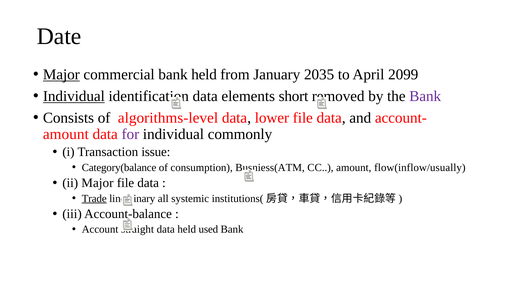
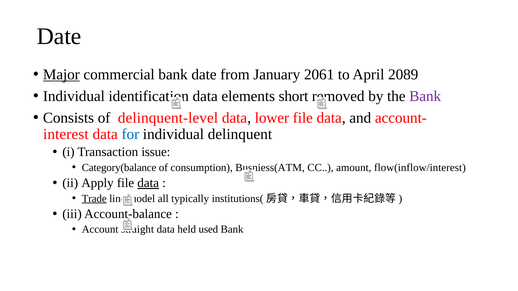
bank held: held -> date
2035: 2035 -> 2061
2099: 2099 -> 2089
Individual at (74, 96) underline: present -> none
algorithms-level: algorithms-level -> delinquent-level
amount at (66, 134): amount -> interest
for colour: purple -> blue
commonly: commonly -> delinquent
flow(inflow/usually: flow(inflow/usually -> flow(inflow/interest
ii Major: Major -> Apply
data at (148, 183) underline: none -> present
binary: binary -> model
systemic: systemic -> typically
